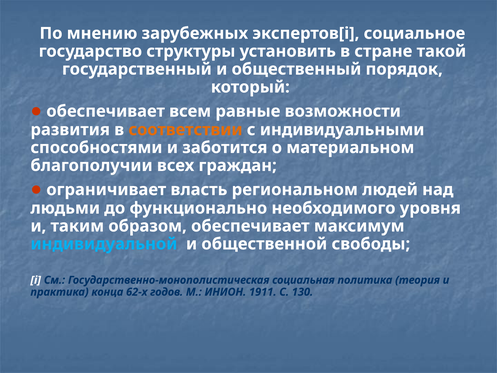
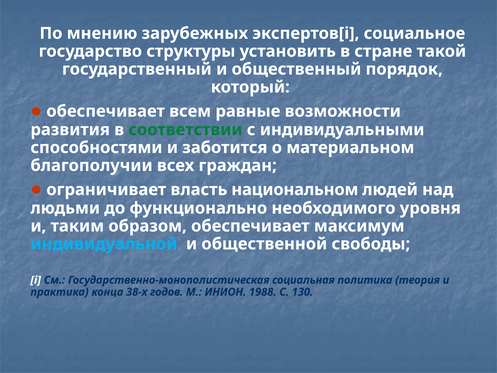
соответствии colour: orange -> green
региональном: региональном -> национальном
62-х: 62-х -> 38-х
1911: 1911 -> 1988
